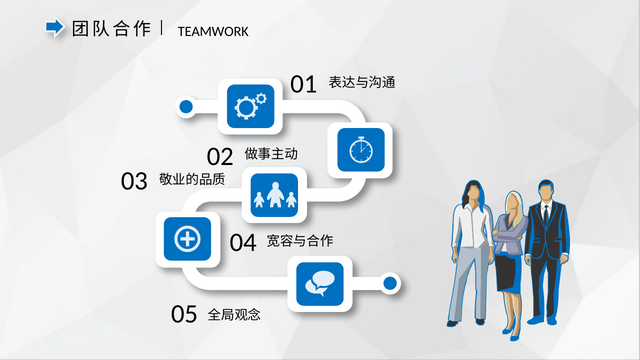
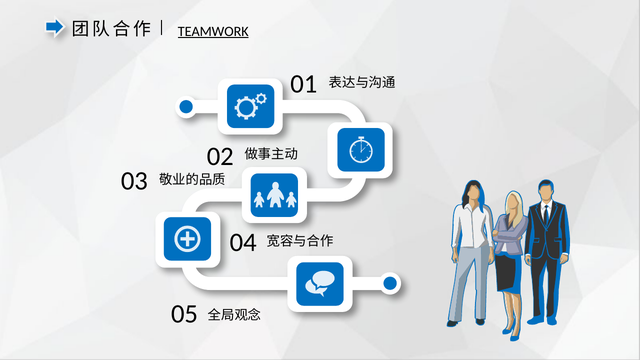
TEAMWORK underline: none -> present
